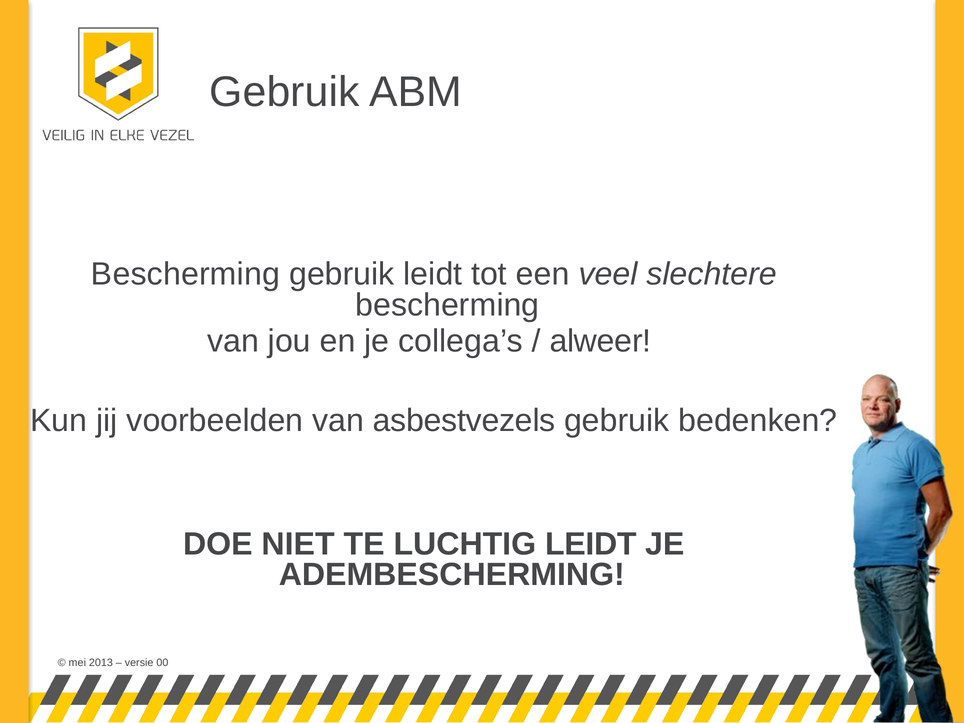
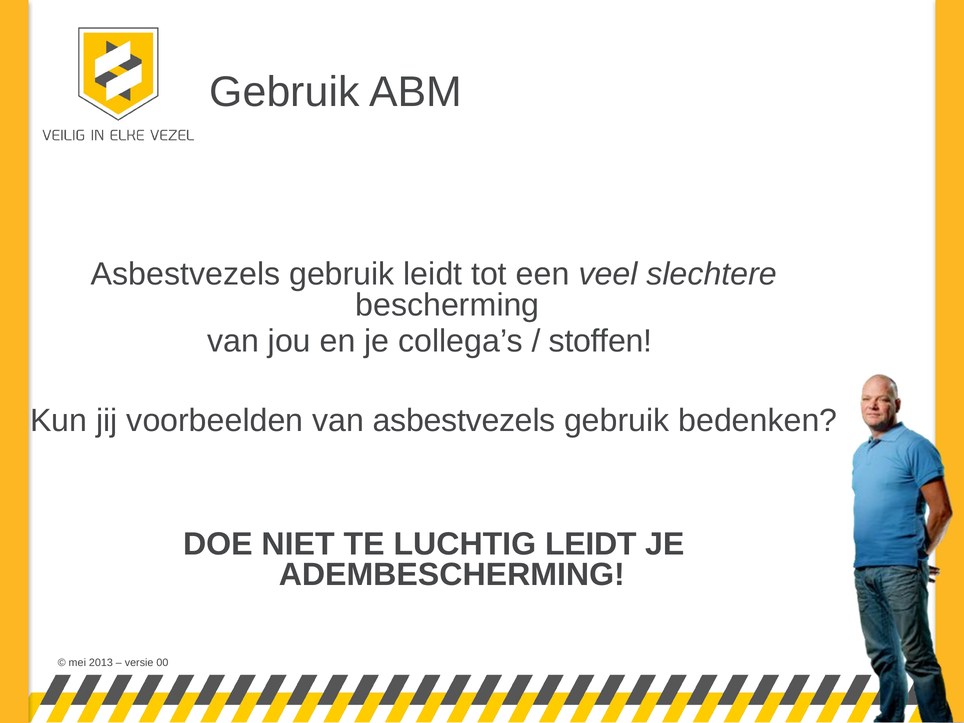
Bescherming at (186, 274): Bescherming -> Asbestvezels
alweer: alweer -> stoffen
